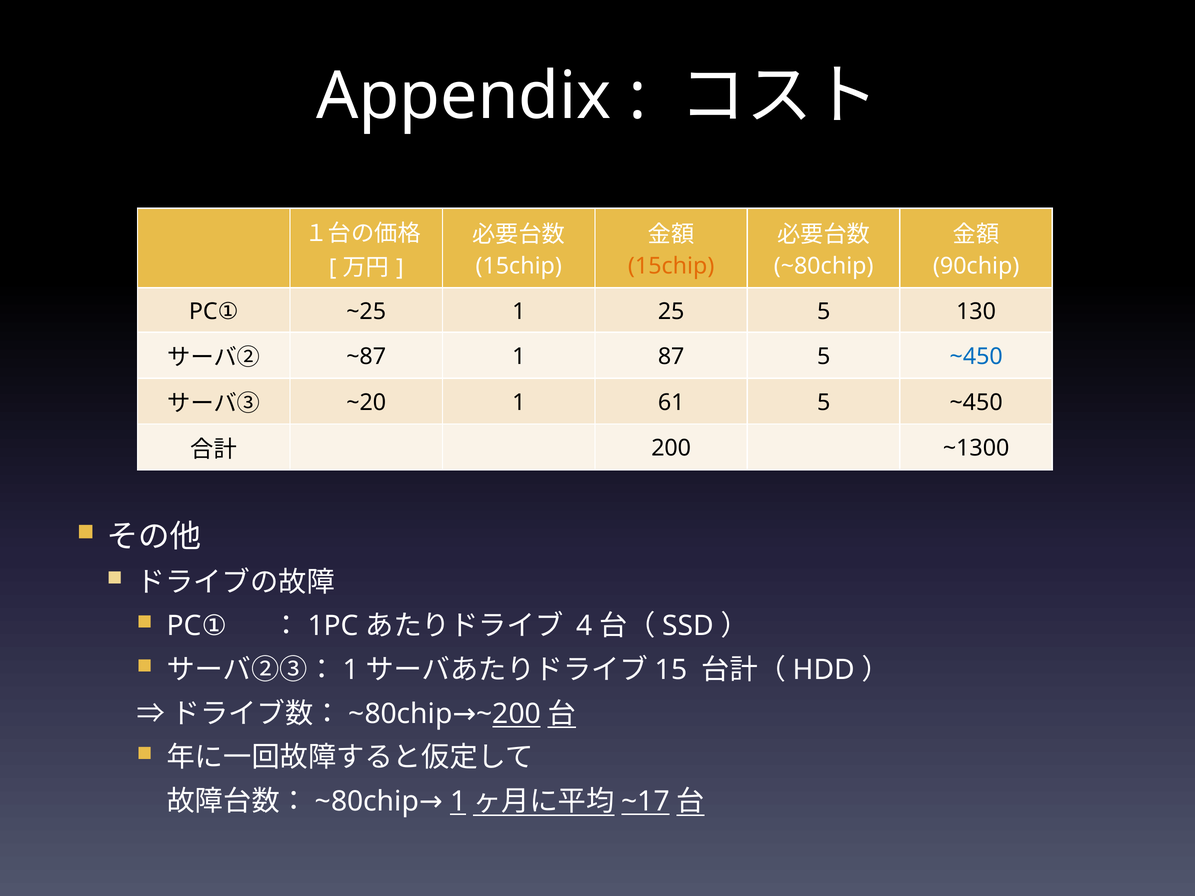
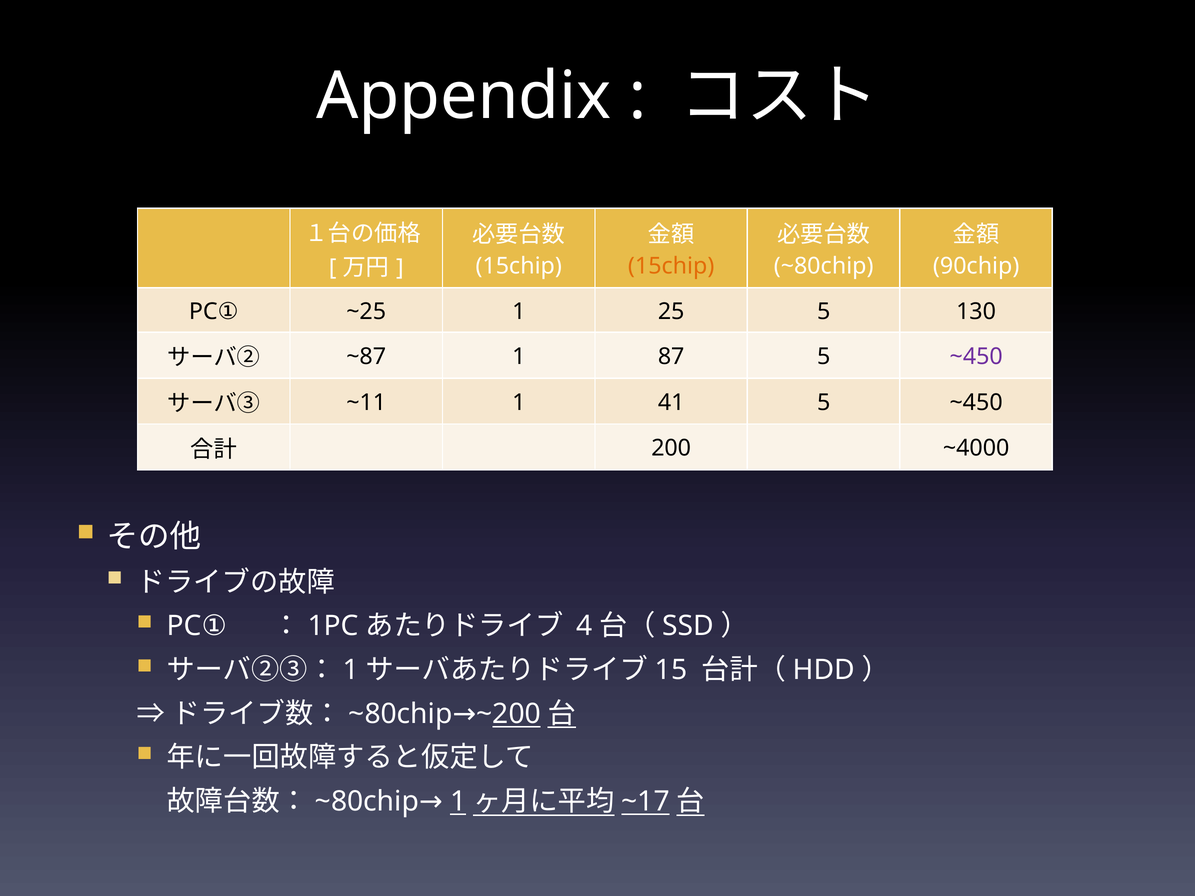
~450 at (976, 357) colour: blue -> purple
~20: ~20 -> ~11
61: 61 -> 41
~1300: ~1300 -> ~4000
